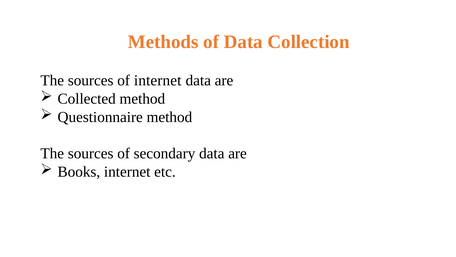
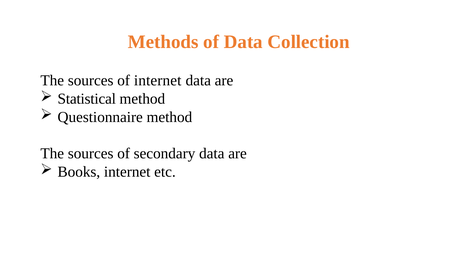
Collected: Collected -> Statistical
